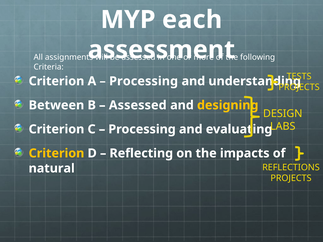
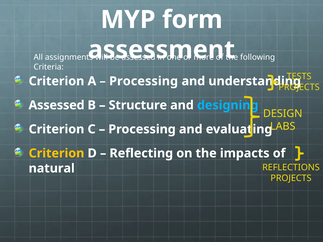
each: each -> form
Between at (56, 105): Between -> Assessed
Assessed at (138, 105): Assessed -> Structure
designing colour: yellow -> light blue
